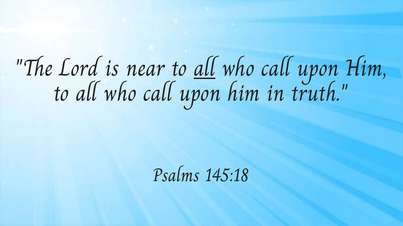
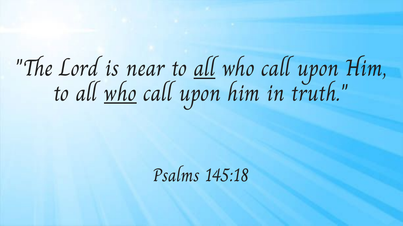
who at (120, 94) underline: none -> present
